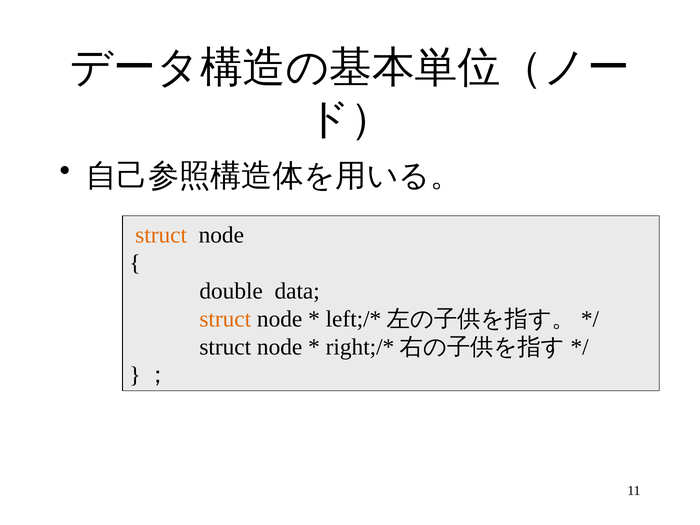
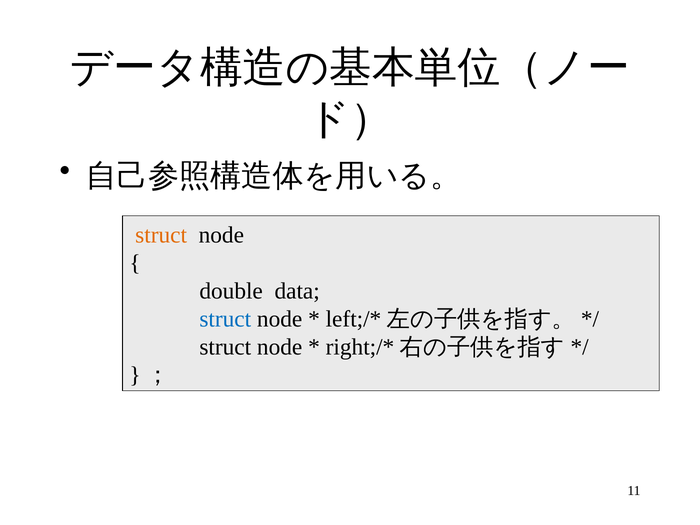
struct at (225, 319) colour: orange -> blue
